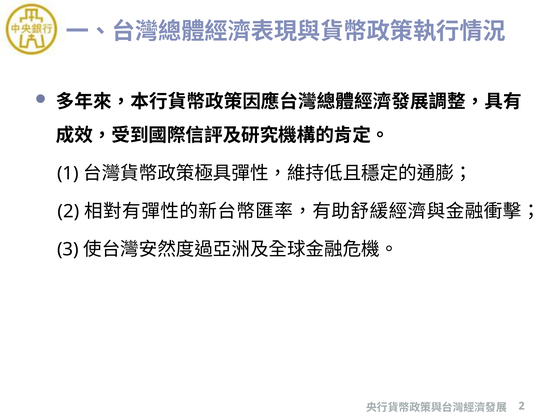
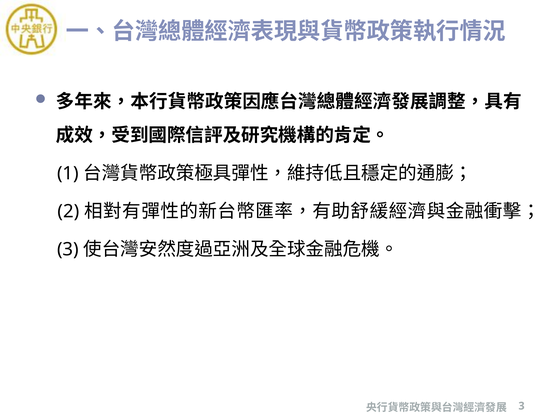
2 at (522, 406): 2 -> 3
